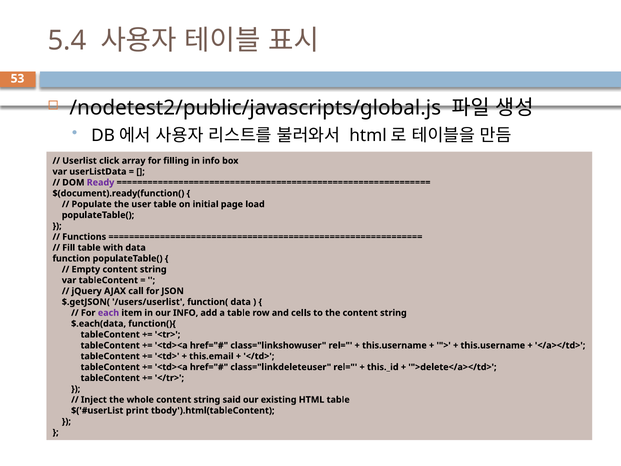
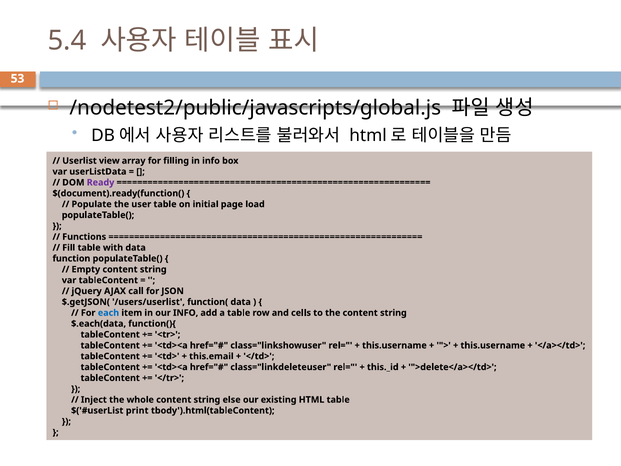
click: click -> view
each colour: purple -> blue
said: said -> else
